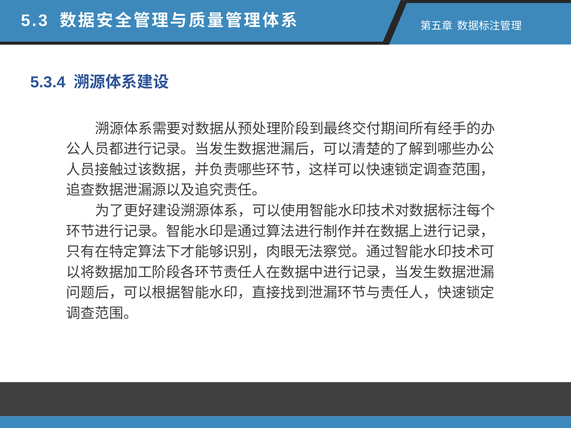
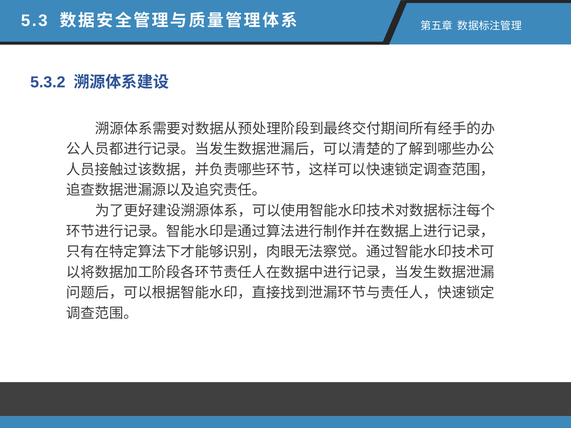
5.3.4: 5.3.4 -> 5.3.2
